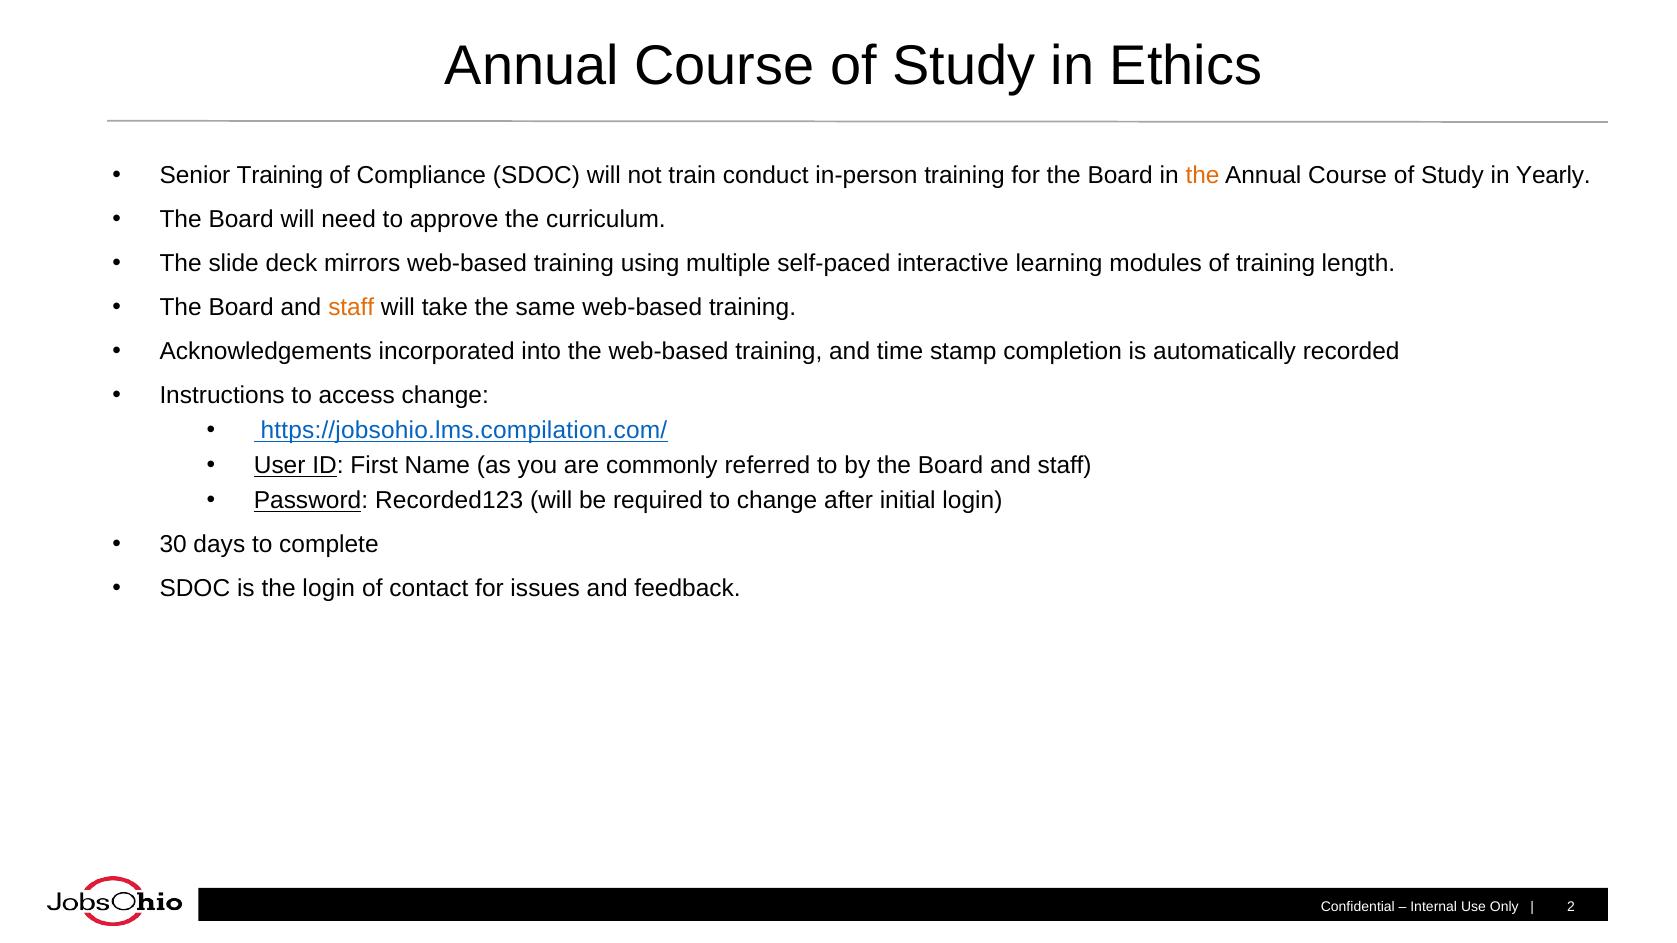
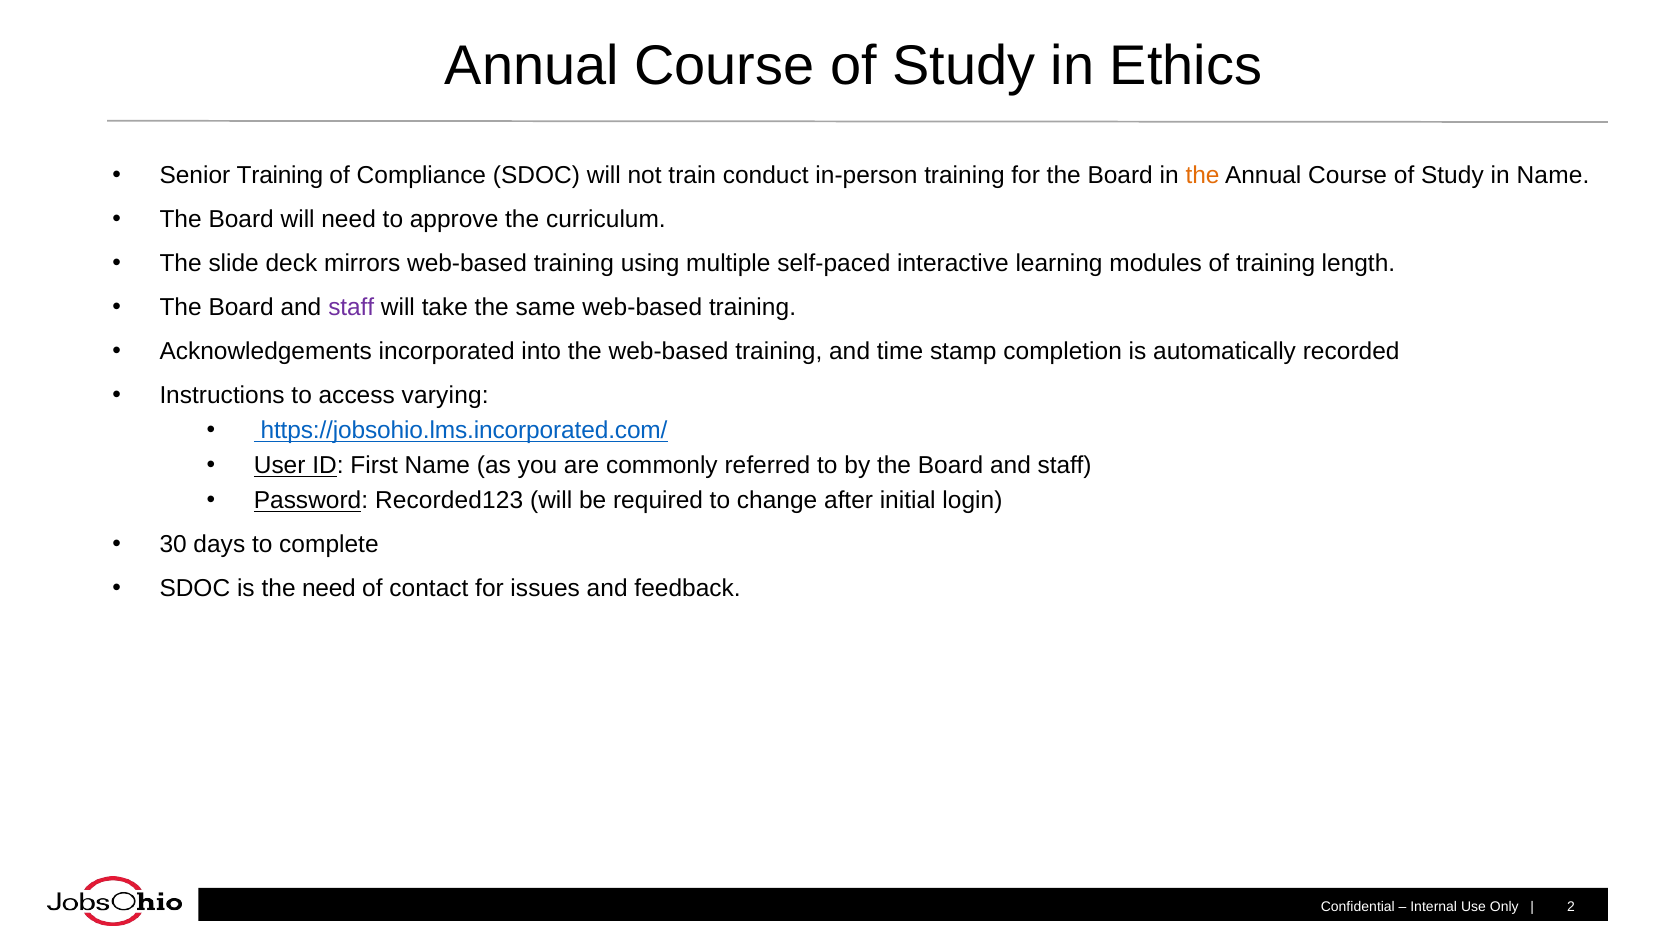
in Yearly: Yearly -> Name
staff at (351, 307) colour: orange -> purple
access change: change -> varying
https://jobsohio.lms.compilation.com/: https://jobsohio.lms.compilation.com/ -> https://jobsohio.lms.incorporated.com/
the login: login -> need
